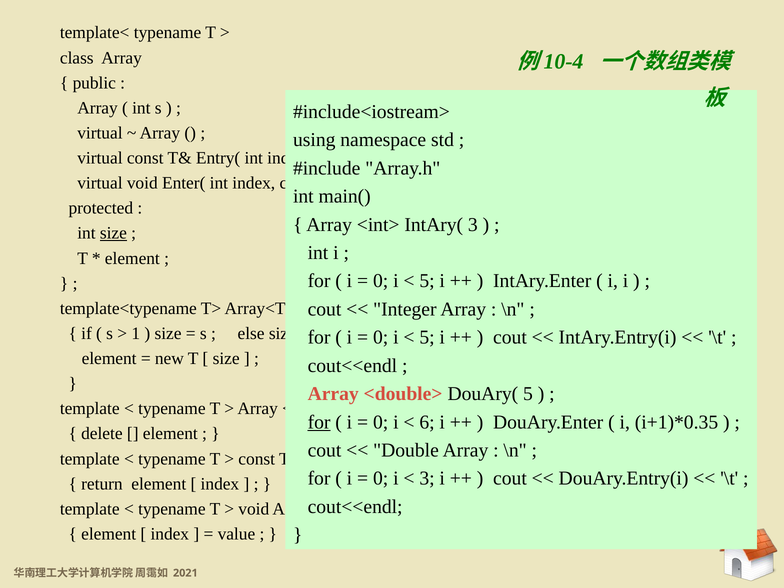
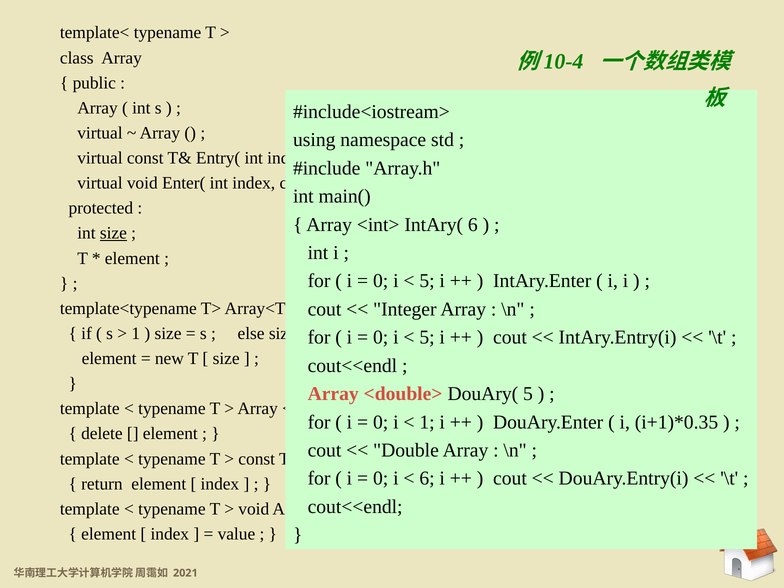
IntAry( 3: 3 -> 6
for at (319, 422) underline: present -> none
6 at (427, 422): 6 -> 1
3 at (427, 479): 3 -> 6
